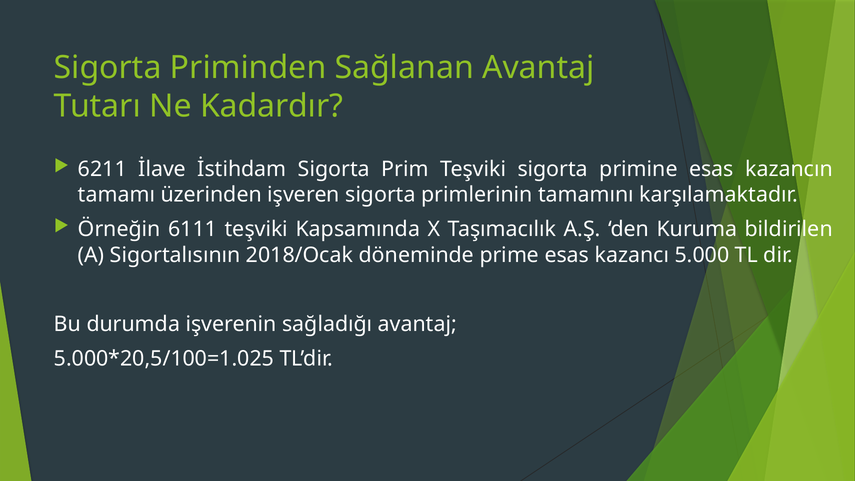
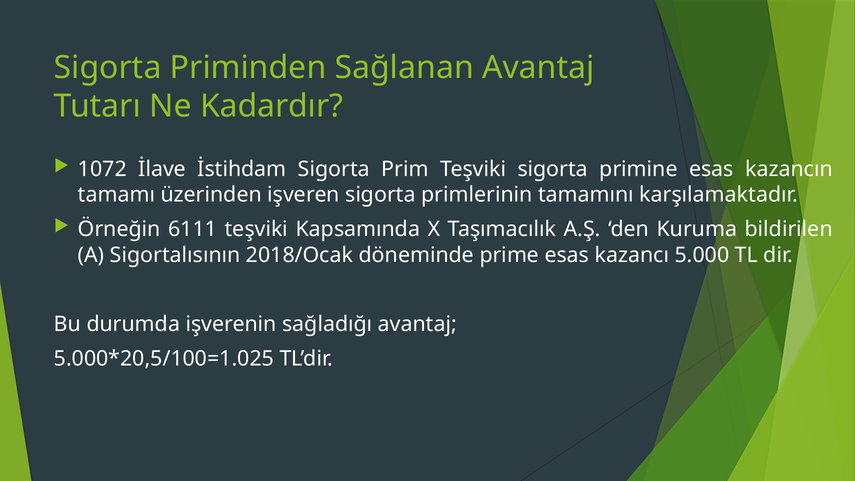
6211: 6211 -> 1072
